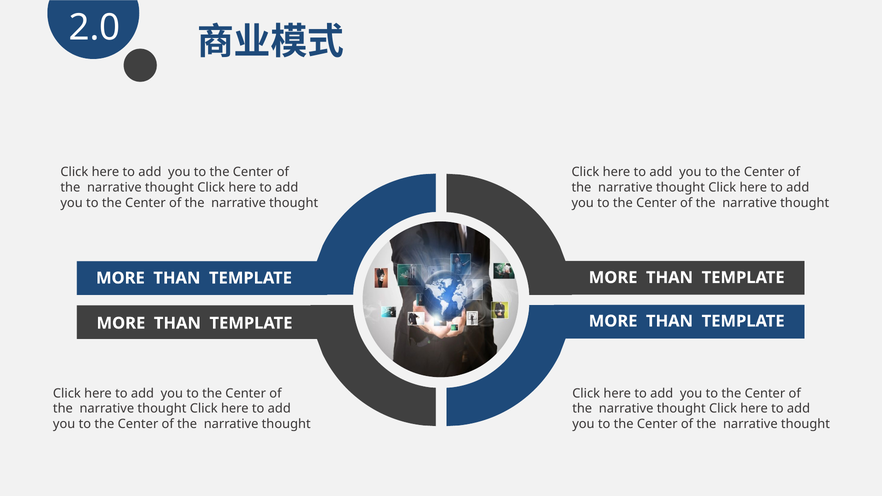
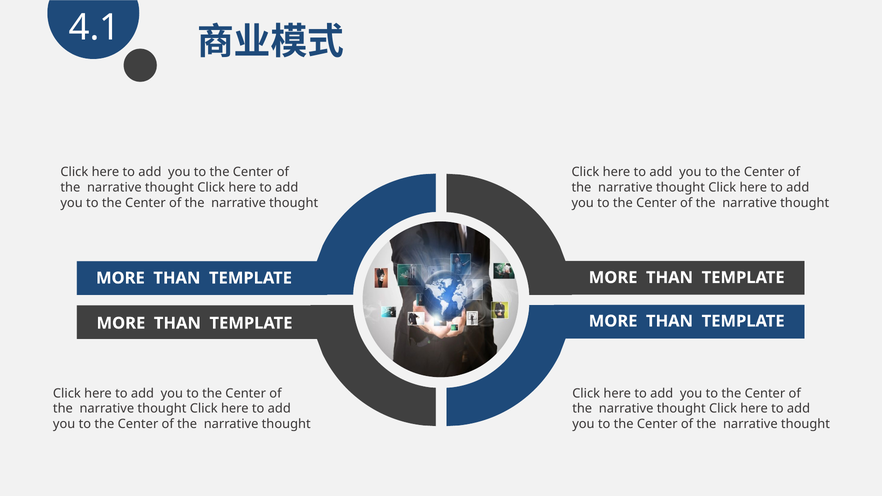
2.0: 2.0 -> 4.1
